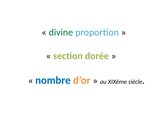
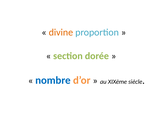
divine colour: green -> orange
